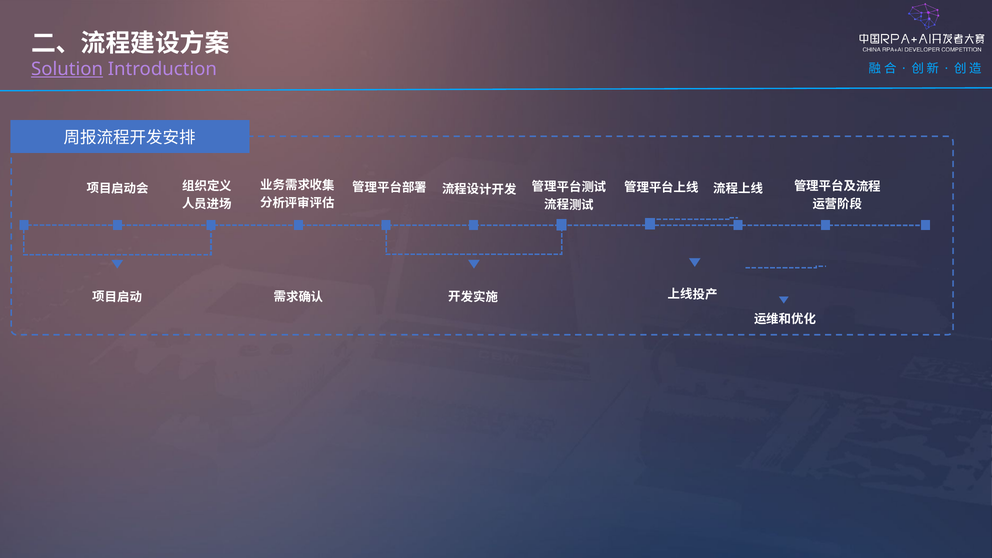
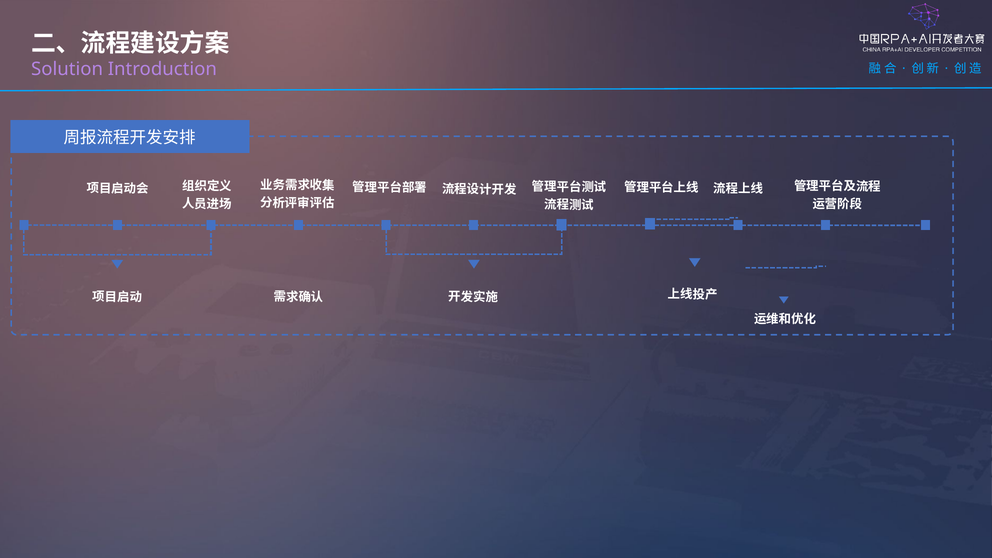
Solution underline: present -> none
